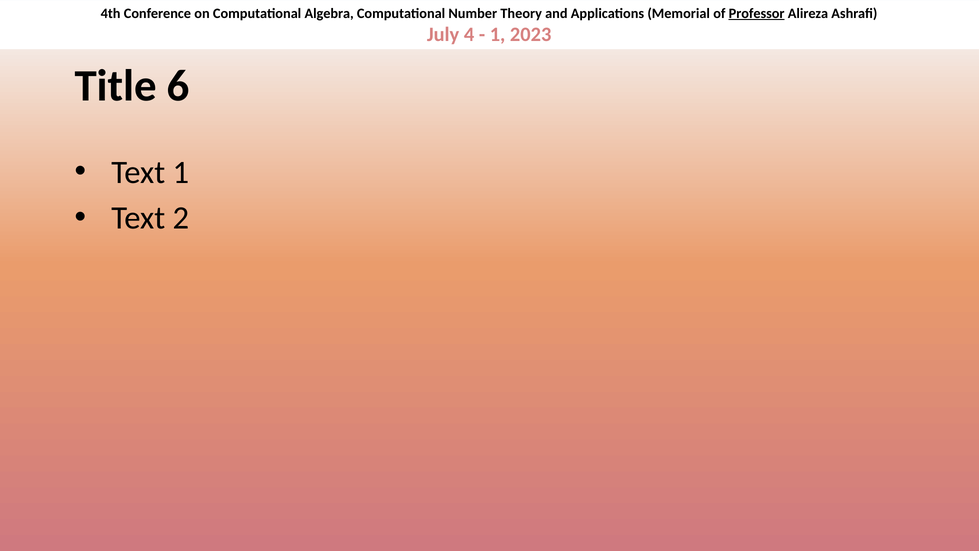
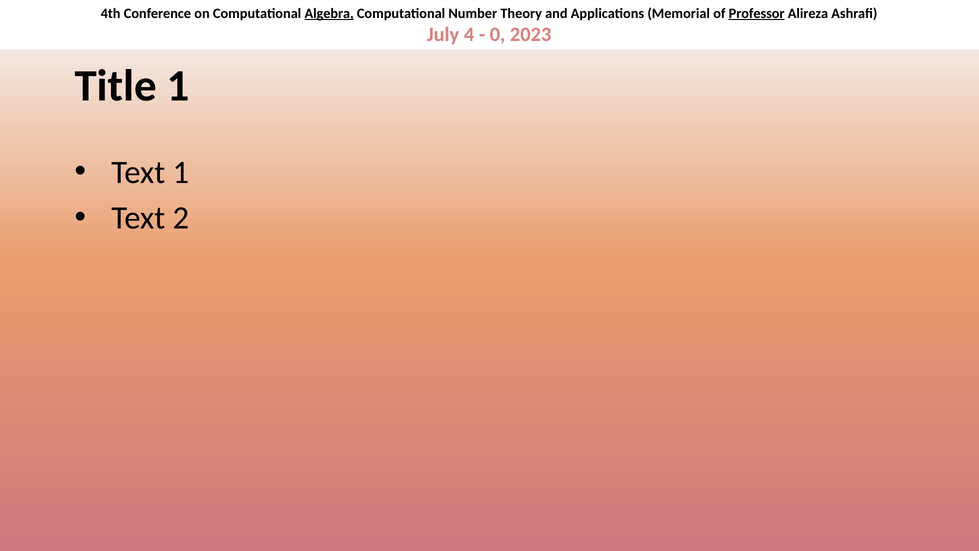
Algebra underline: none -> present
1 at (498, 35): 1 -> 0
Title 6: 6 -> 1
